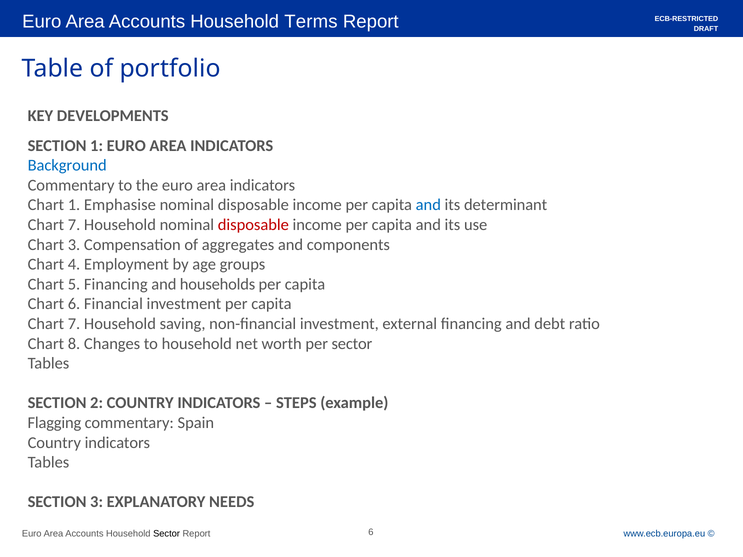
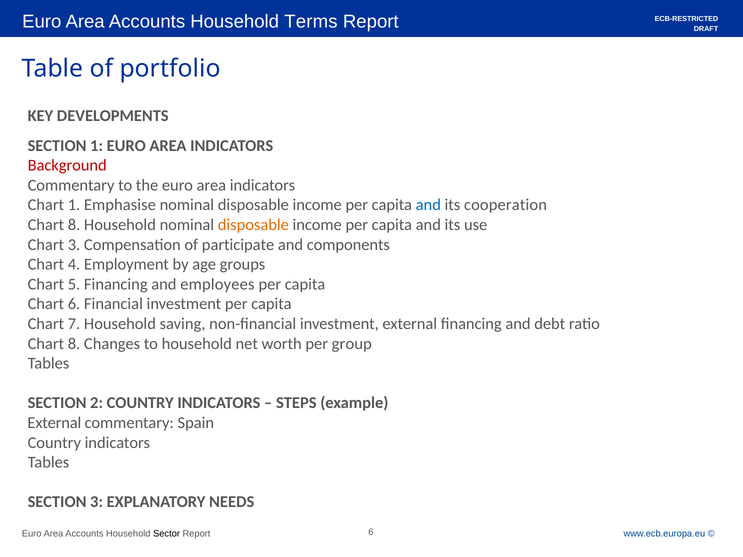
Background colour: blue -> red
determinant: determinant -> cooperation
7 at (74, 225): 7 -> 8
disposable at (253, 225) colour: red -> orange
aggregates: aggregates -> participate
households: households -> employees
per sector: sector -> group
Flagging at (54, 423): Flagging -> External
